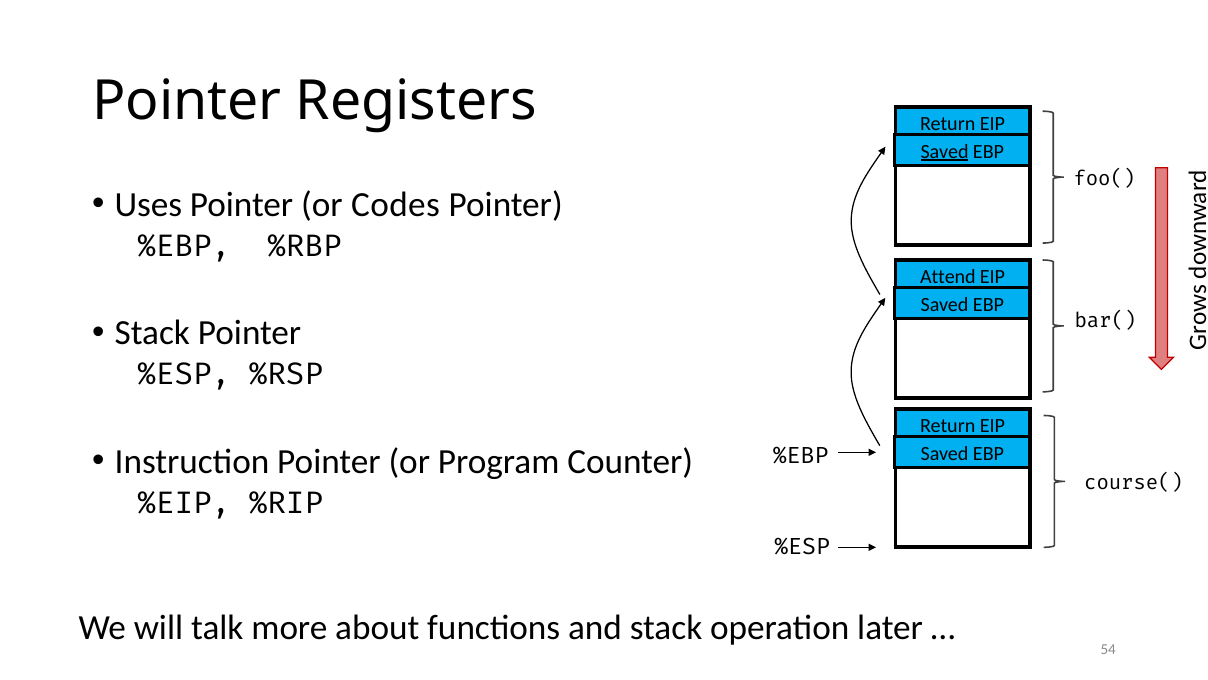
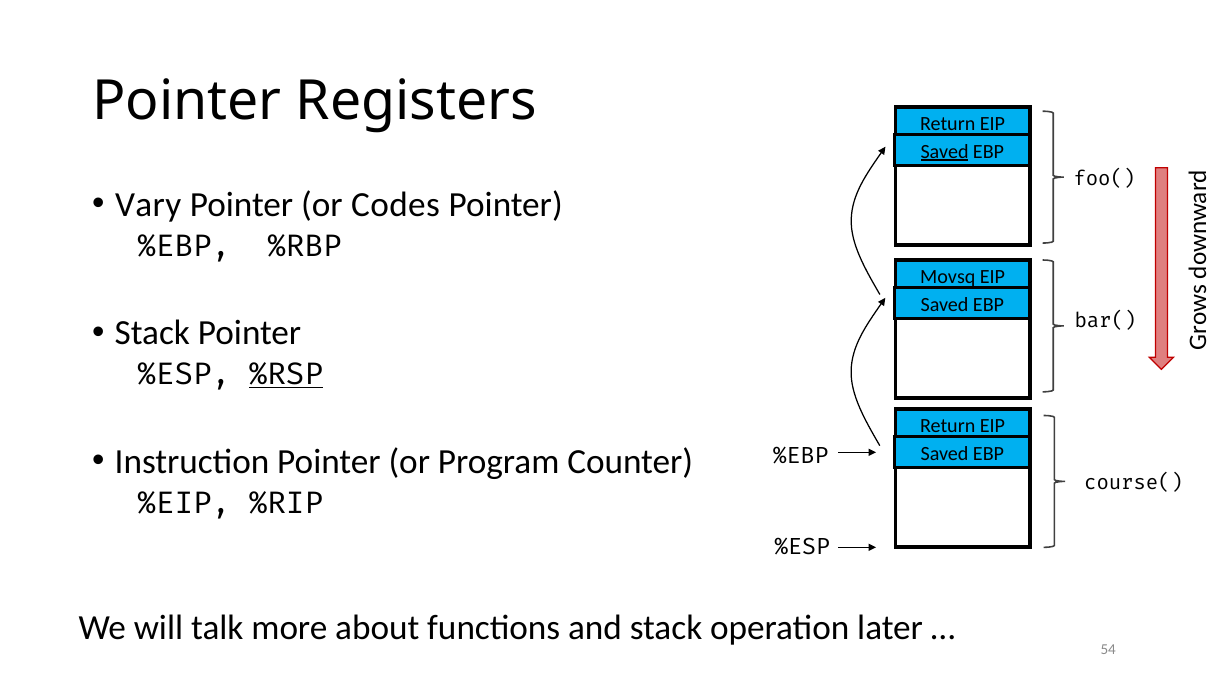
Uses: Uses -> Vary
Attend: Attend -> Movsq
%RSP underline: none -> present
